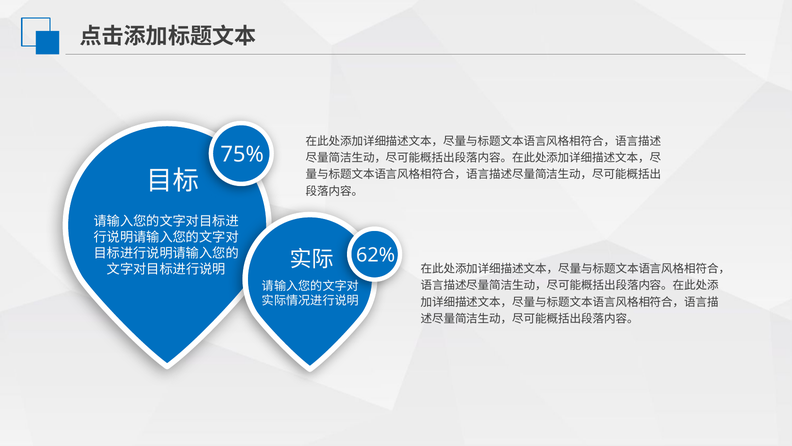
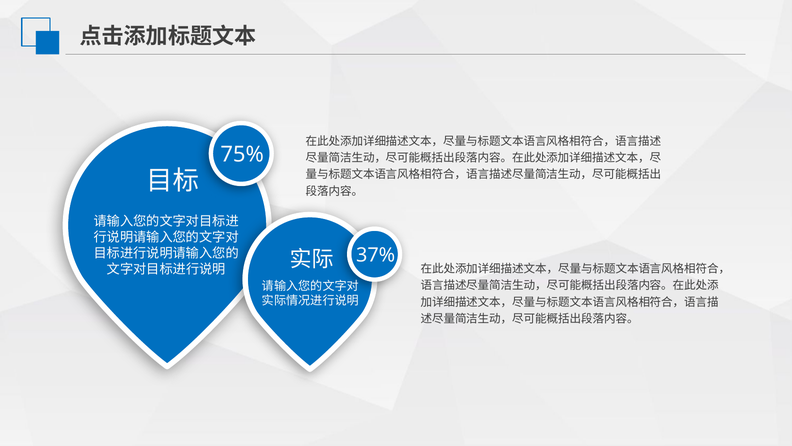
62%: 62% -> 37%
